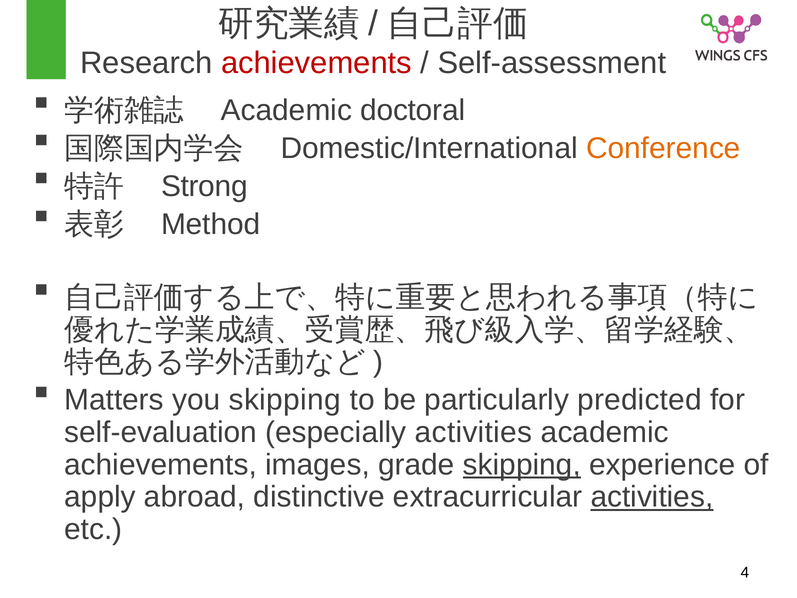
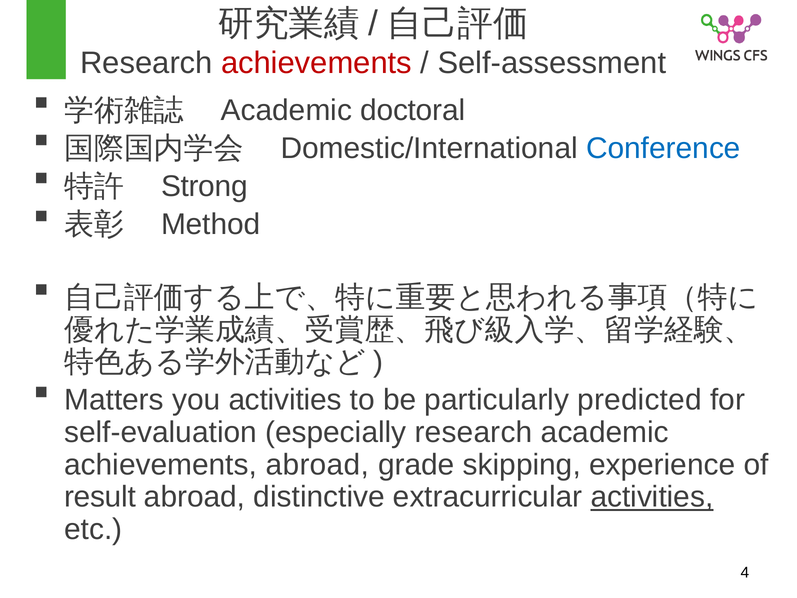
Conference colour: orange -> blue
you skipping: skipping -> activities
especially activities: activities -> research
achievements images: images -> abroad
skipping at (522, 464) underline: present -> none
apply: apply -> result
